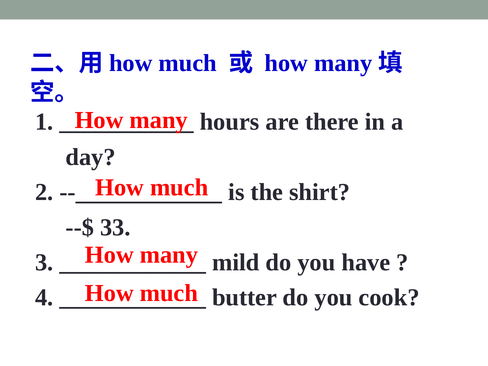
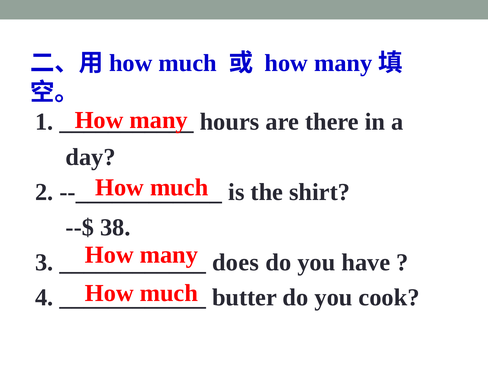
33: 33 -> 38
mild: mild -> does
